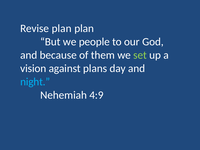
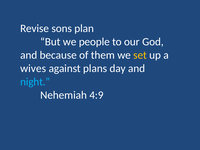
Revise plan: plan -> sons
set colour: light green -> yellow
vision: vision -> wives
